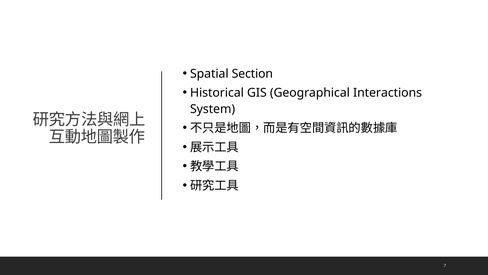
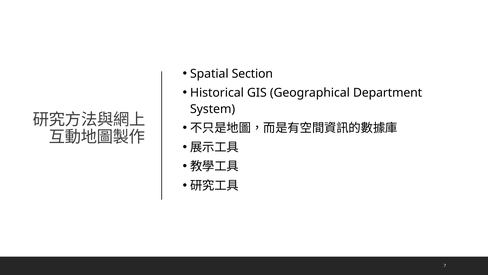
Interactions: Interactions -> Department
